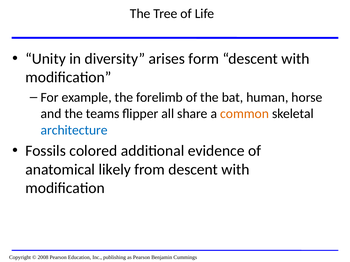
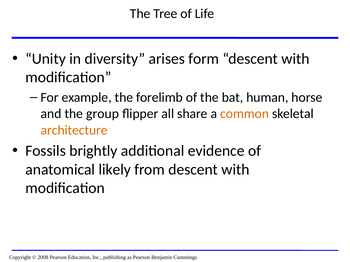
teams: teams -> group
architecture colour: blue -> orange
colored: colored -> brightly
